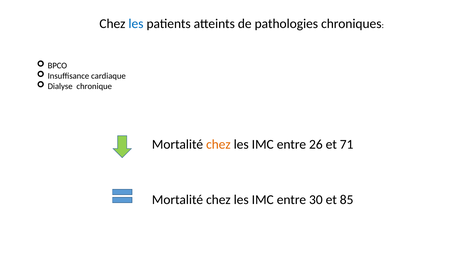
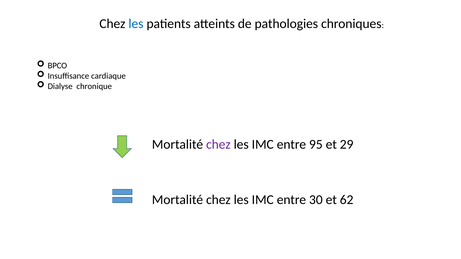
chez at (218, 144) colour: orange -> purple
26: 26 -> 95
71: 71 -> 29
85: 85 -> 62
